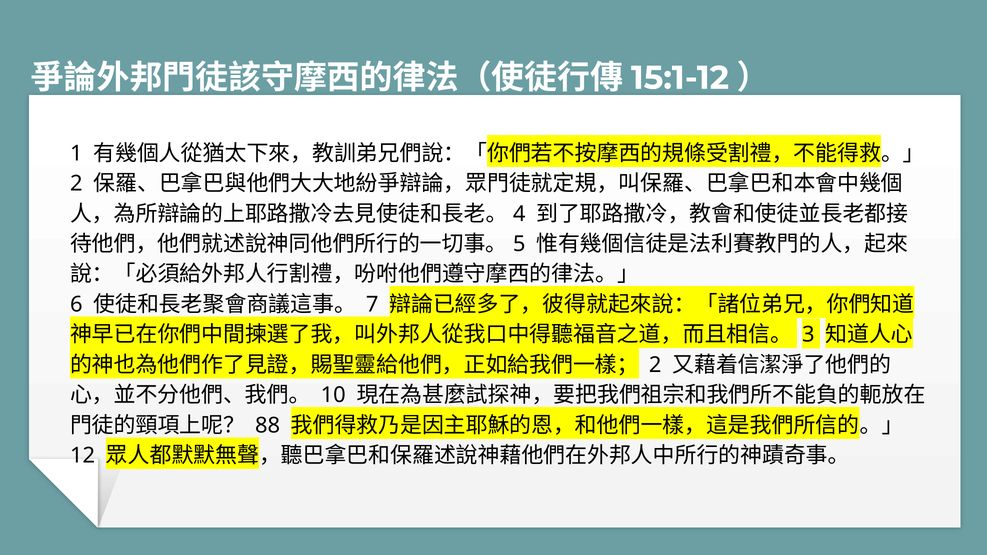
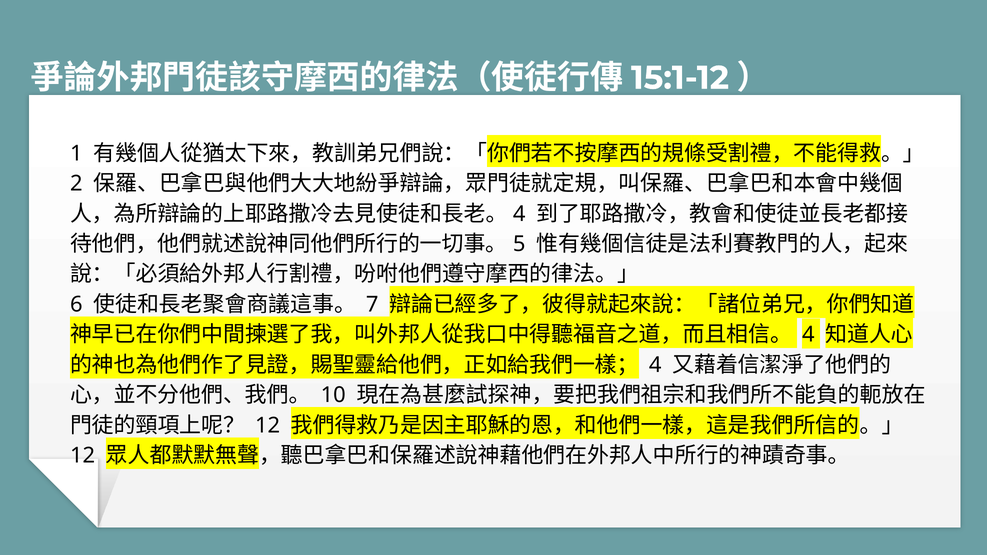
3 at (808, 335): 3 -> 4
2 at (655, 365): 2 -> 4
88 at (268, 425): 88 -> 12
